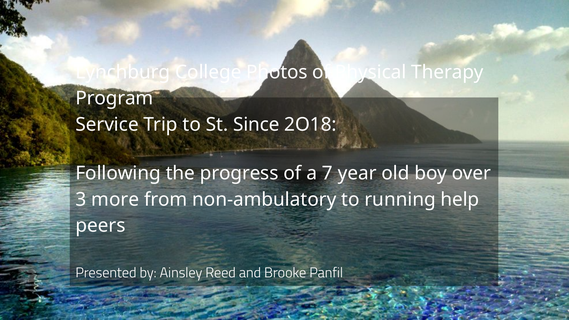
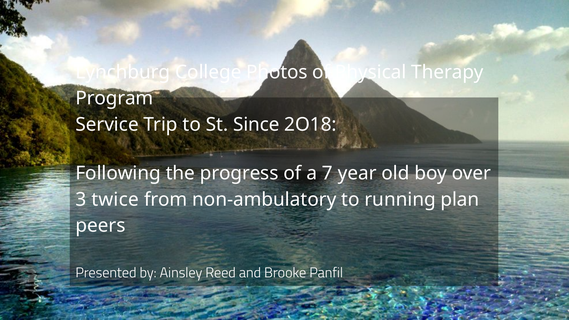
more: more -> twice
help: help -> plan
